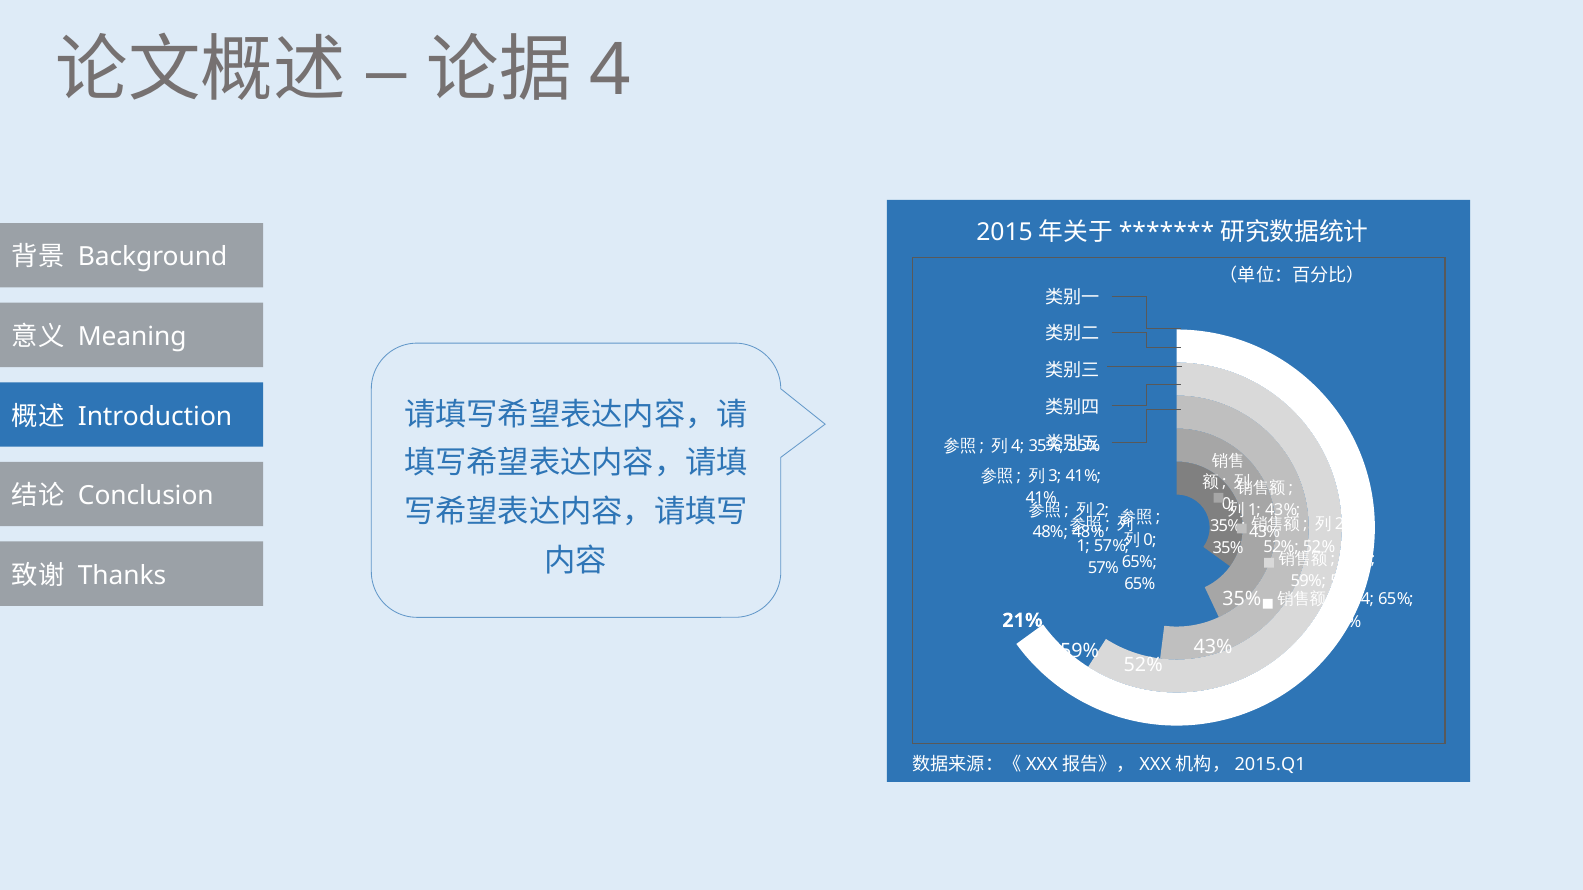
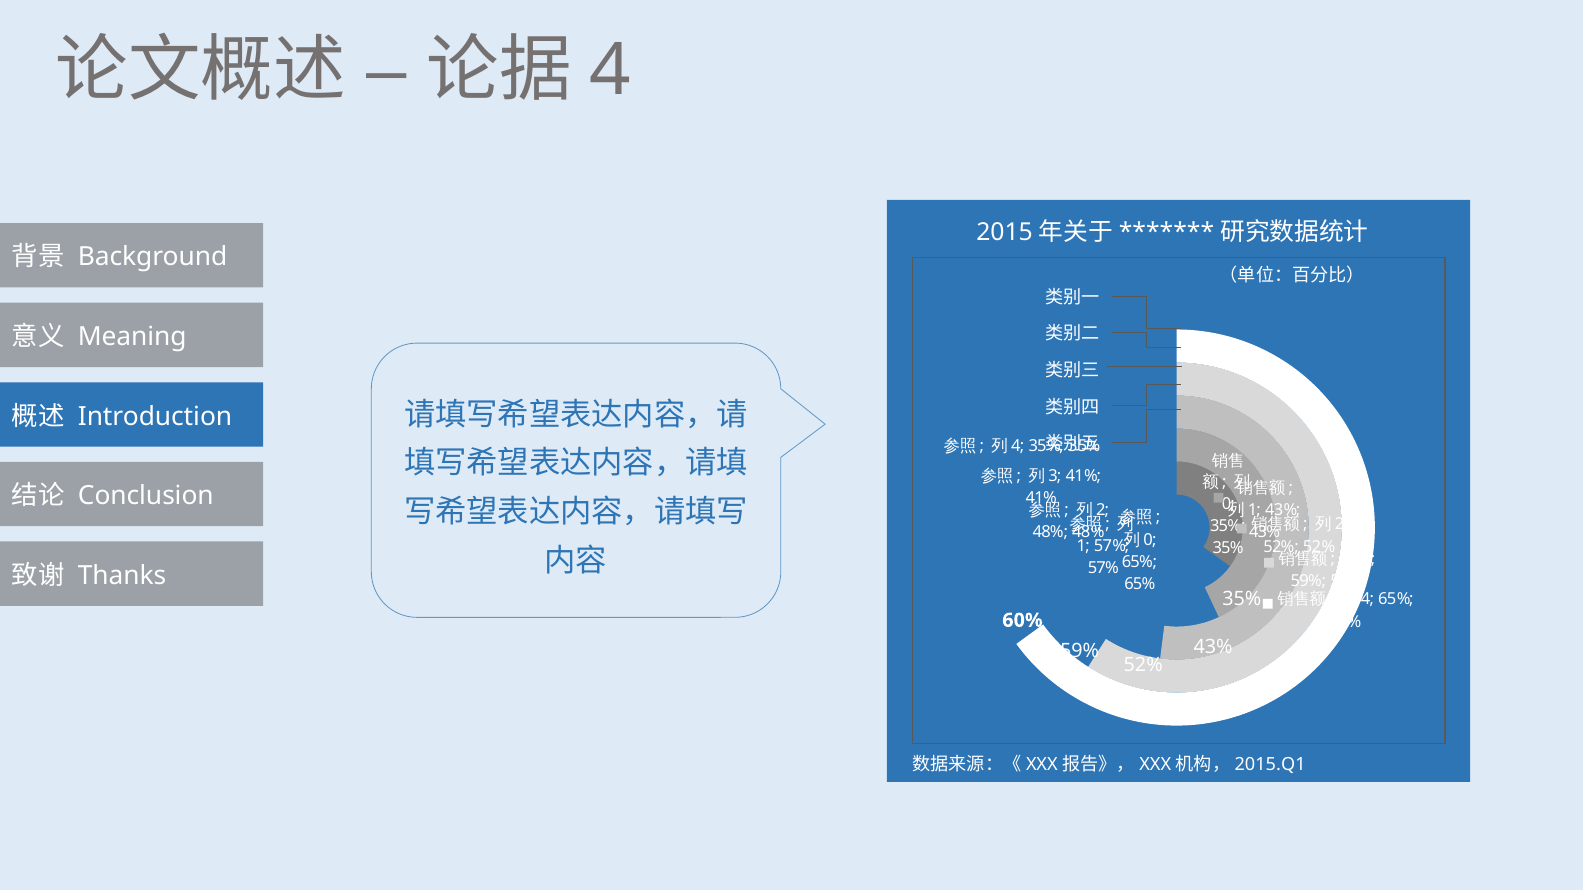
21%: 21% -> 60%
